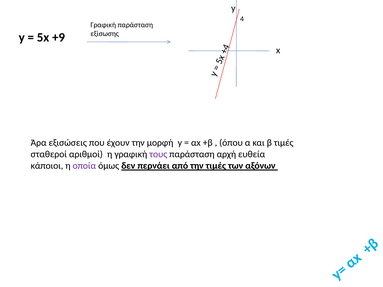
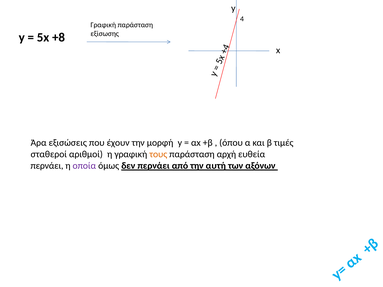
+9: +9 -> +8
τους colour: purple -> orange
κάποιοι at (47, 166): κάποιοι -> περνάει
την τιμές: τιμές -> αυτή
